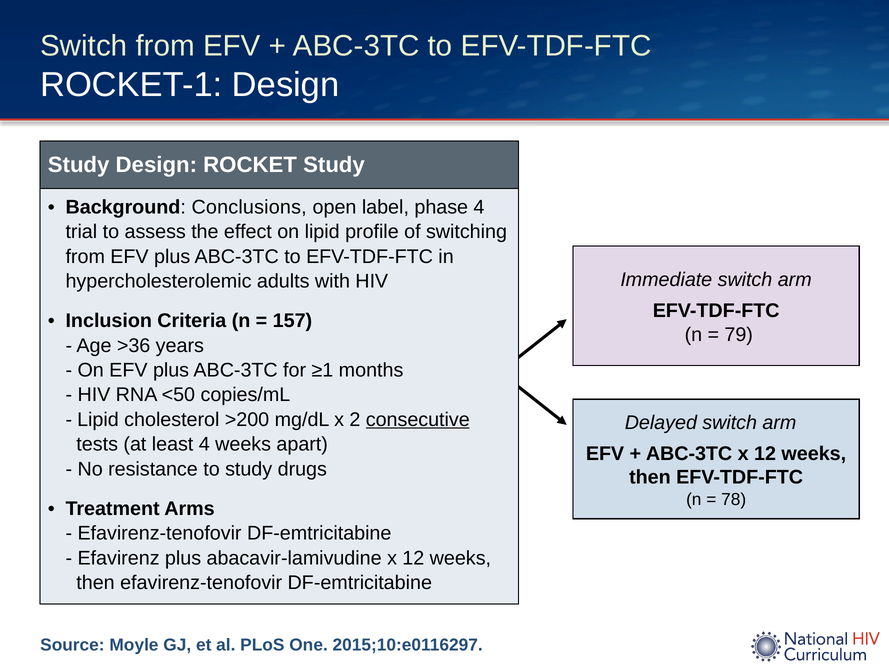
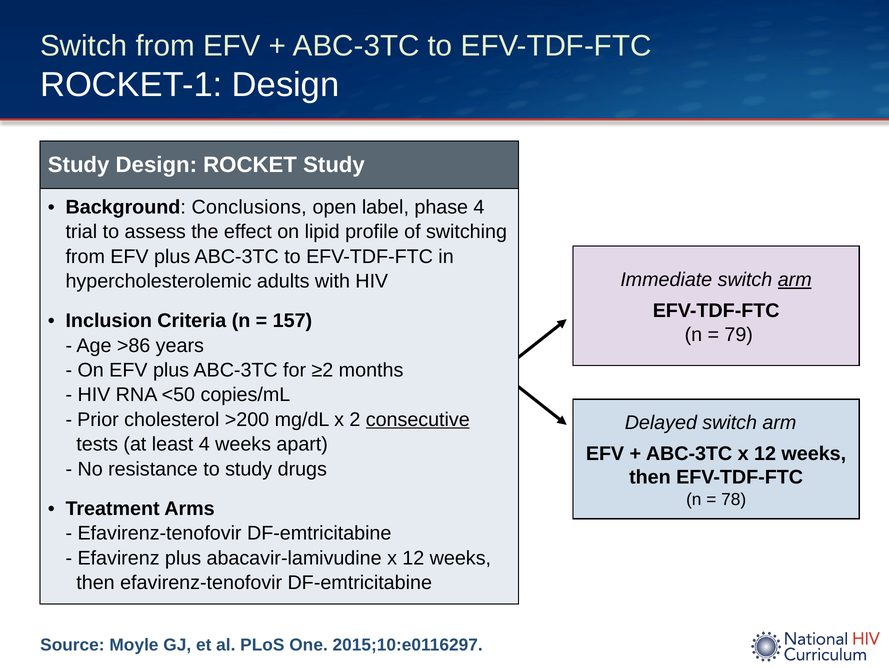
arm at (795, 280) underline: none -> present
>36: >36 -> >86
≥1: ≥1 -> ≥2
Lipid at (98, 420): Lipid -> Prior
